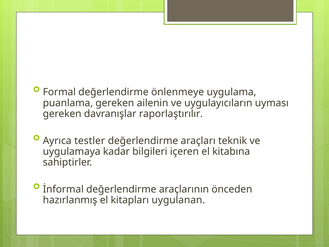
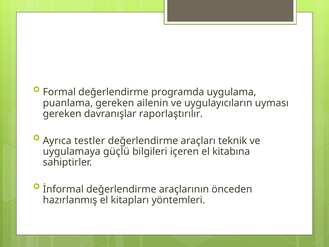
önlenmeye: önlenmeye -> programda
kadar: kadar -> güçlü
uygulanan: uygulanan -> yöntemleri
